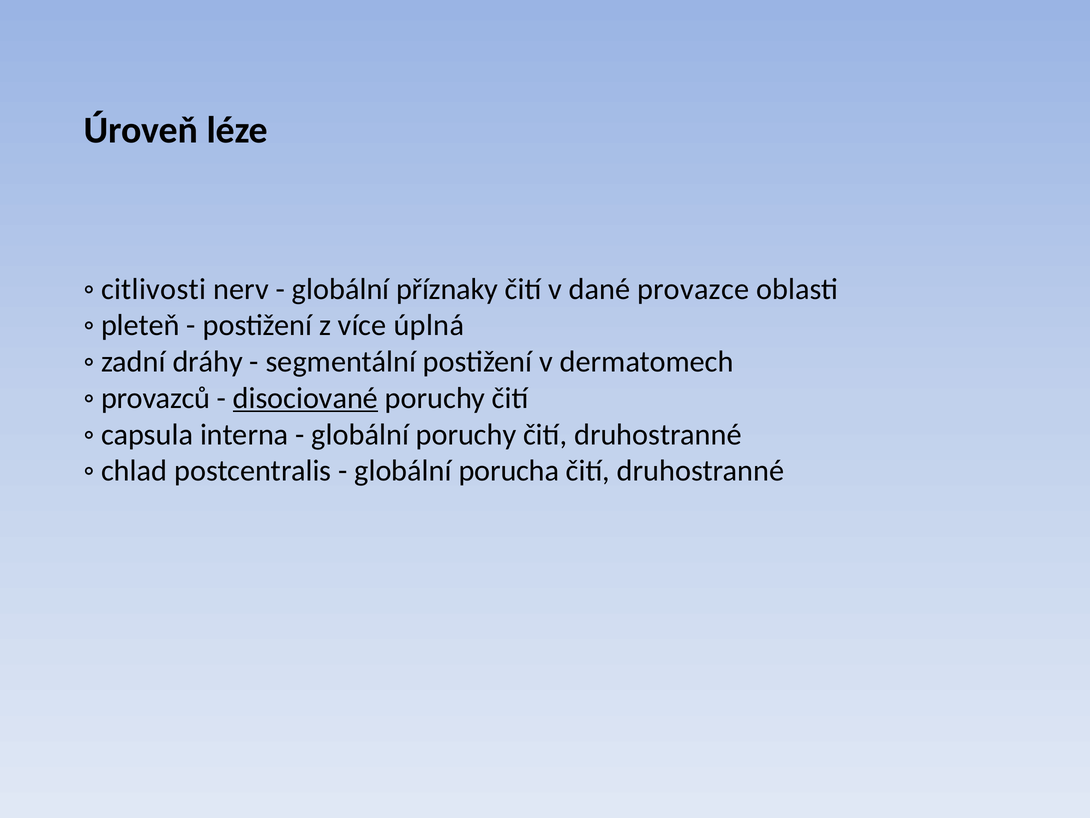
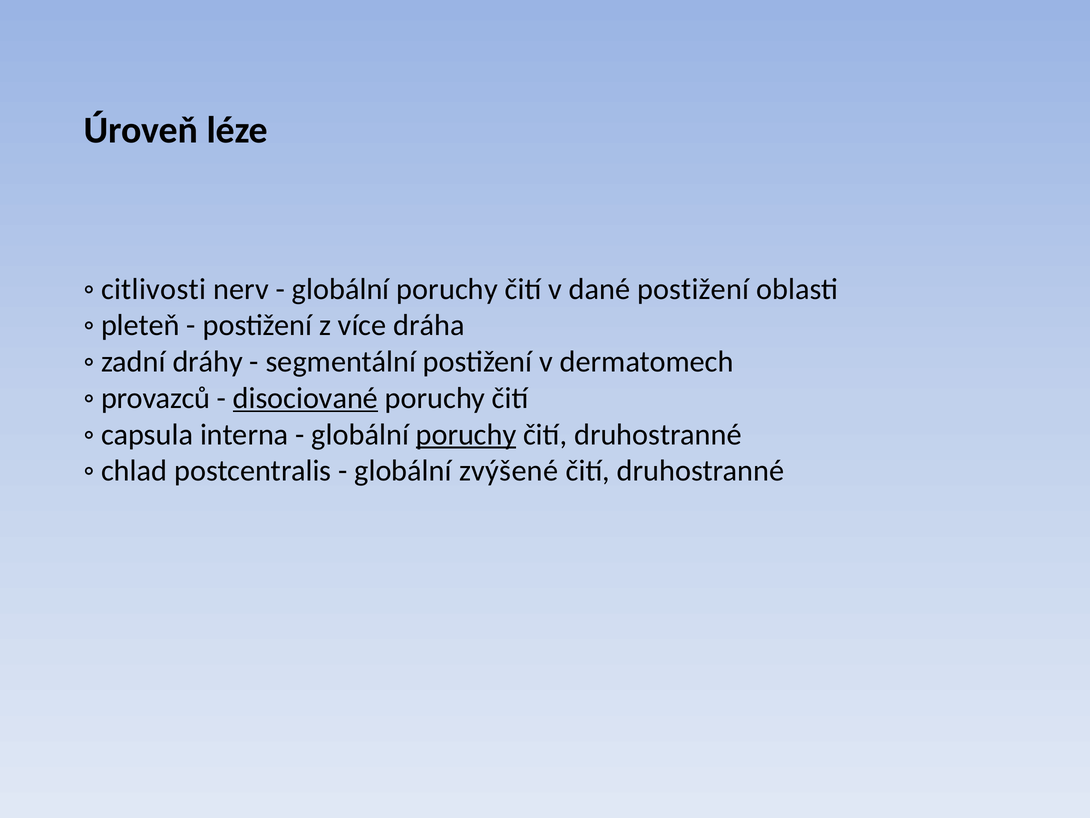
příznaky at (447, 289): příznaky -> poruchy
dané provazce: provazce -> postižení
úplná: úplná -> dráha
poruchy at (466, 434) underline: none -> present
porucha: porucha -> zvýšené
